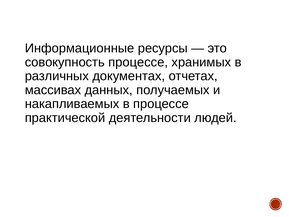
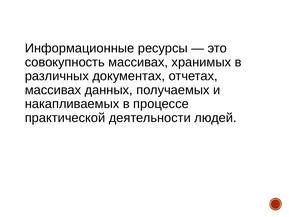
совокупность процессе: процессе -> массивах
